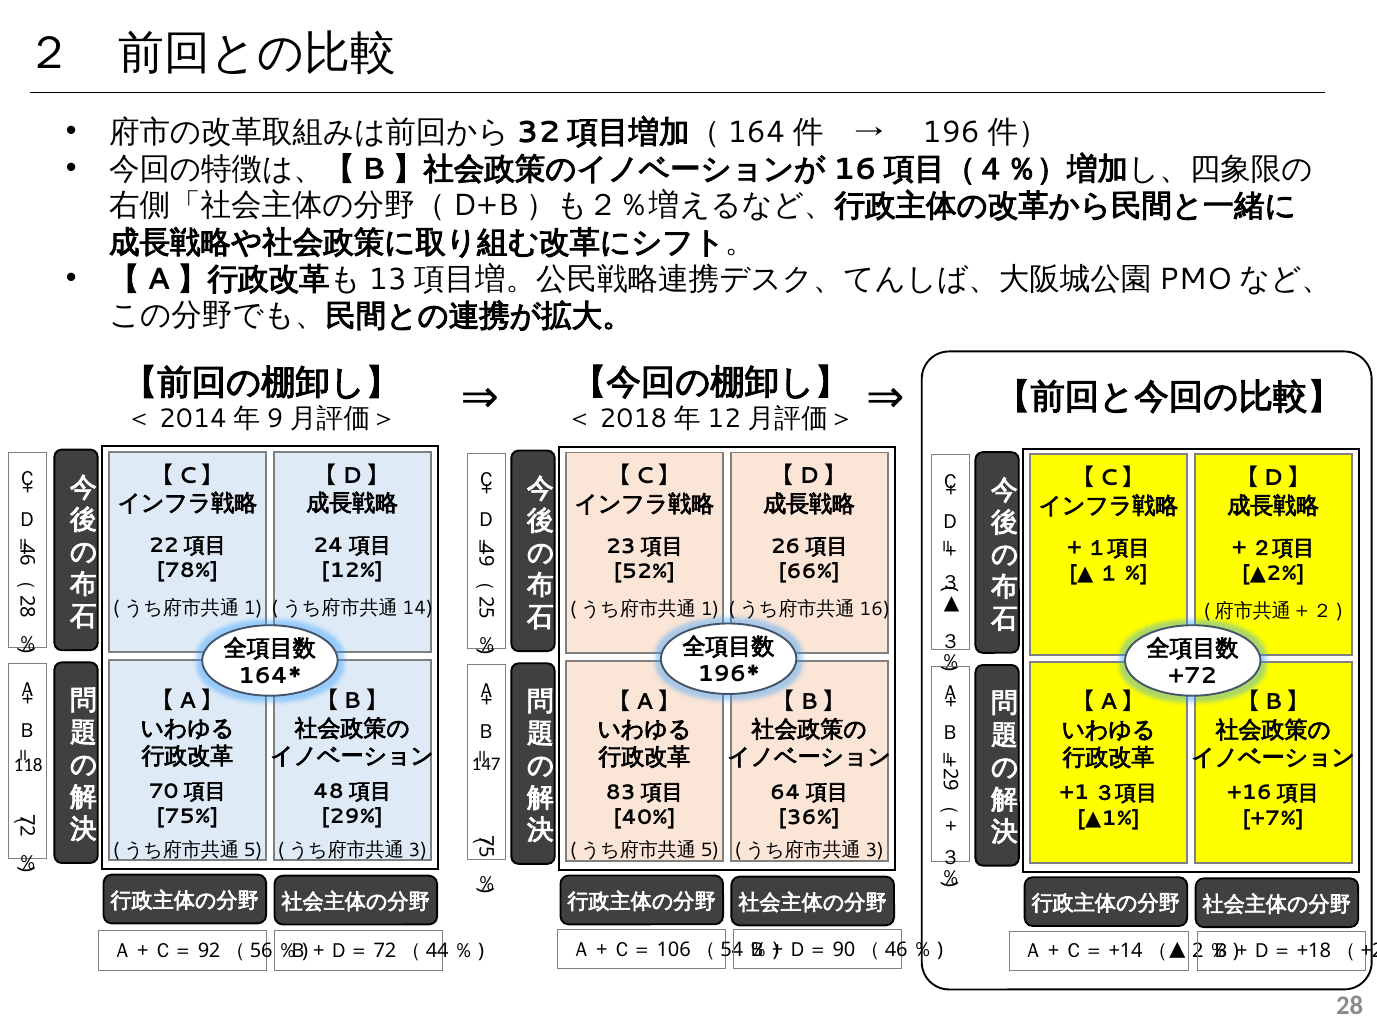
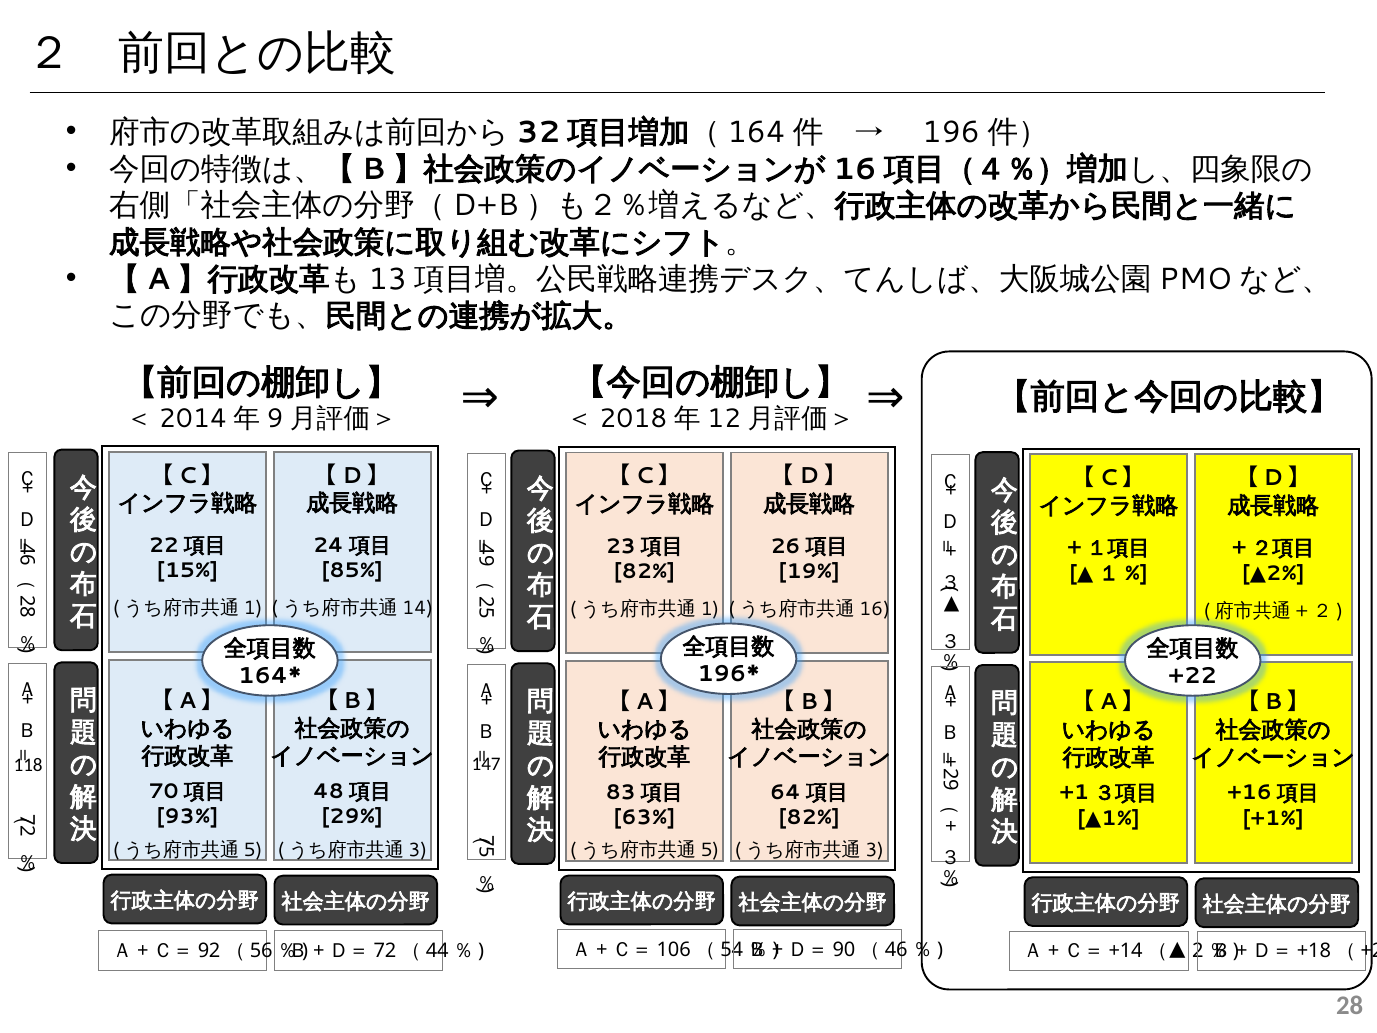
78%: 78% -> 15%
12%: 12% -> 85%
52% at (644, 571): 52% -> 82%
66%: 66% -> 19%
+72: +72 -> +22
75%: 75% -> 93%
40%: 40% -> 63%
36% at (809, 817): 36% -> 82%
+7%: +7% -> +1%
